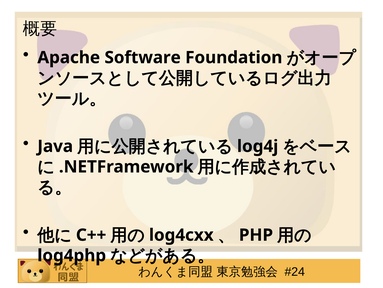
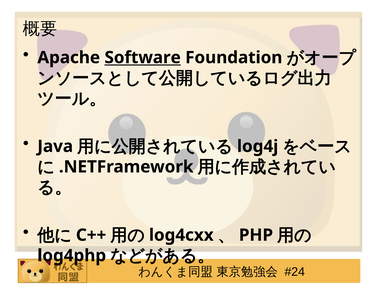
Software underline: none -> present
